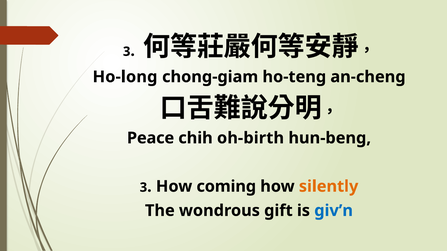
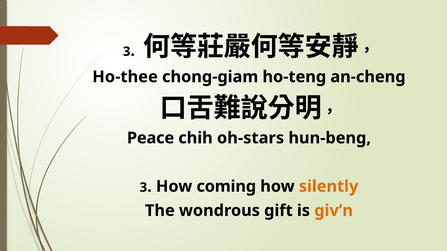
Ho-long: Ho-long -> Ho-thee
oh-birth: oh-birth -> oh-stars
giv’n colour: blue -> orange
